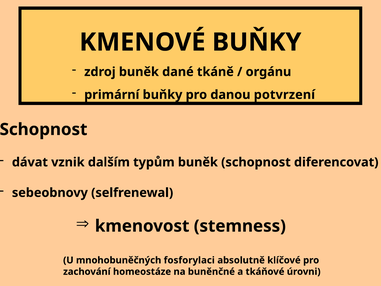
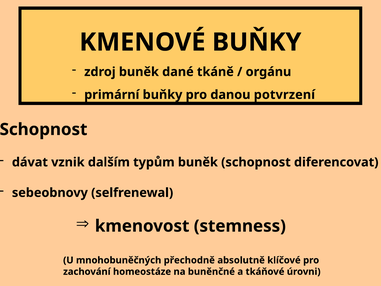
fosforylaci: fosforylaci -> přechodně
